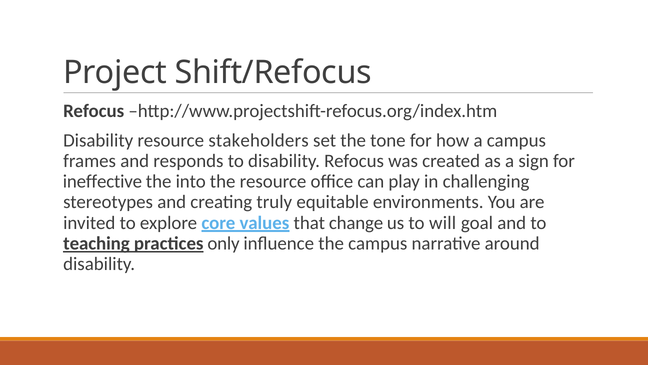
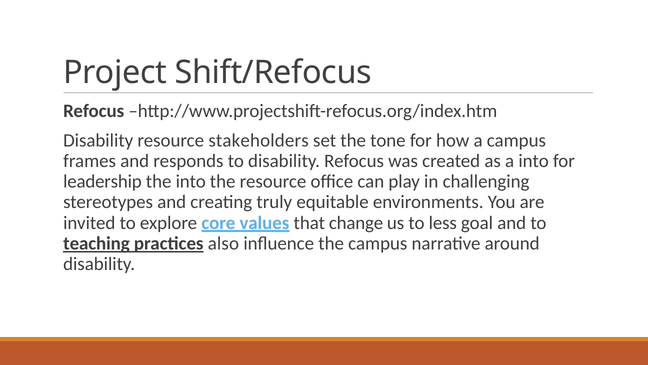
a sign: sign -> into
ineffective: ineffective -> leadership
will: will -> less
only: only -> also
